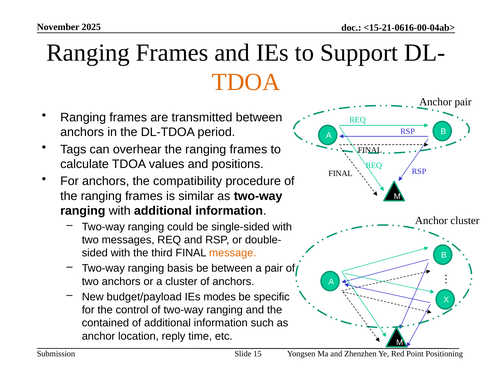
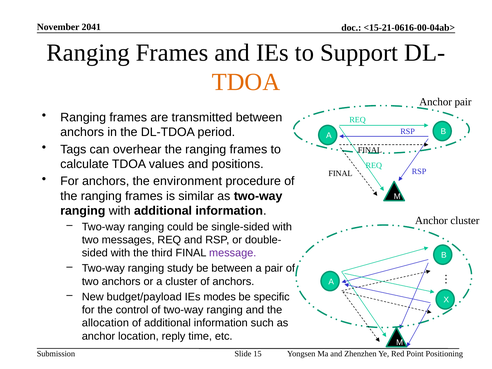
2025: 2025 -> 2041
compatibility: compatibility -> environment
message colour: orange -> purple
basis: basis -> study
contained: contained -> allocation
